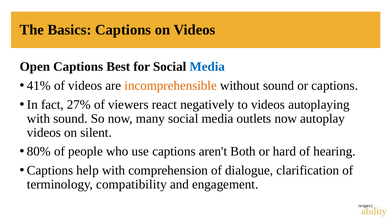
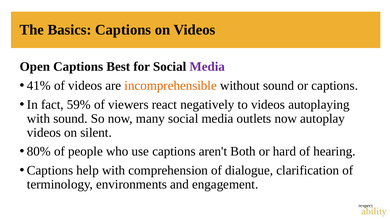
Media at (207, 67) colour: blue -> purple
27%: 27% -> 59%
compatibility: compatibility -> environments
